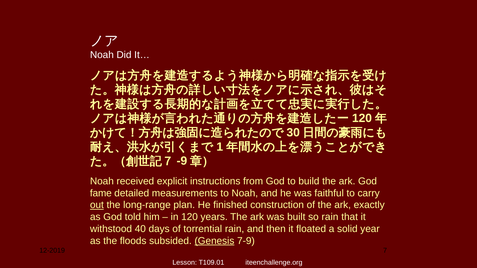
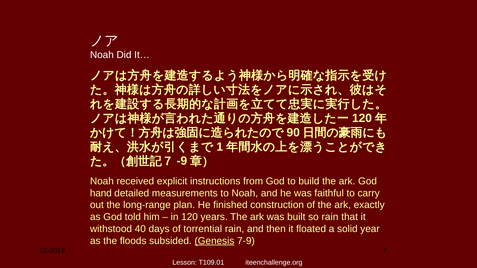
30: 30 -> 90
fame: fame -> hand
out underline: present -> none
